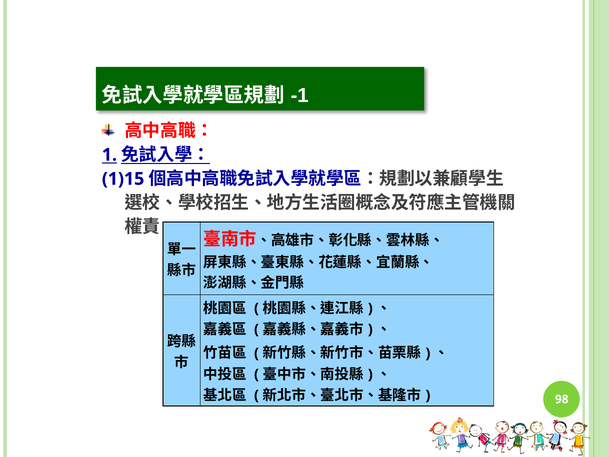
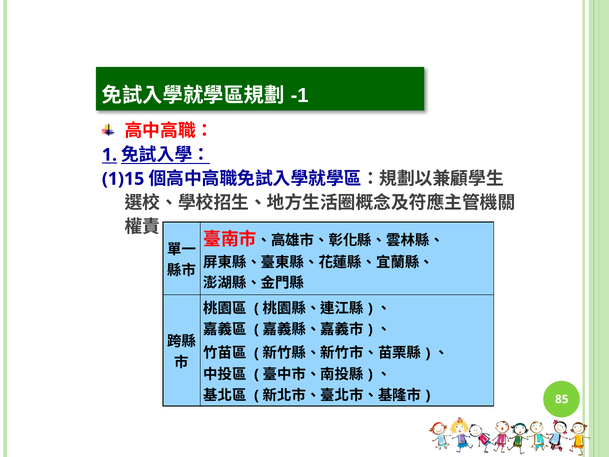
98: 98 -> 85
